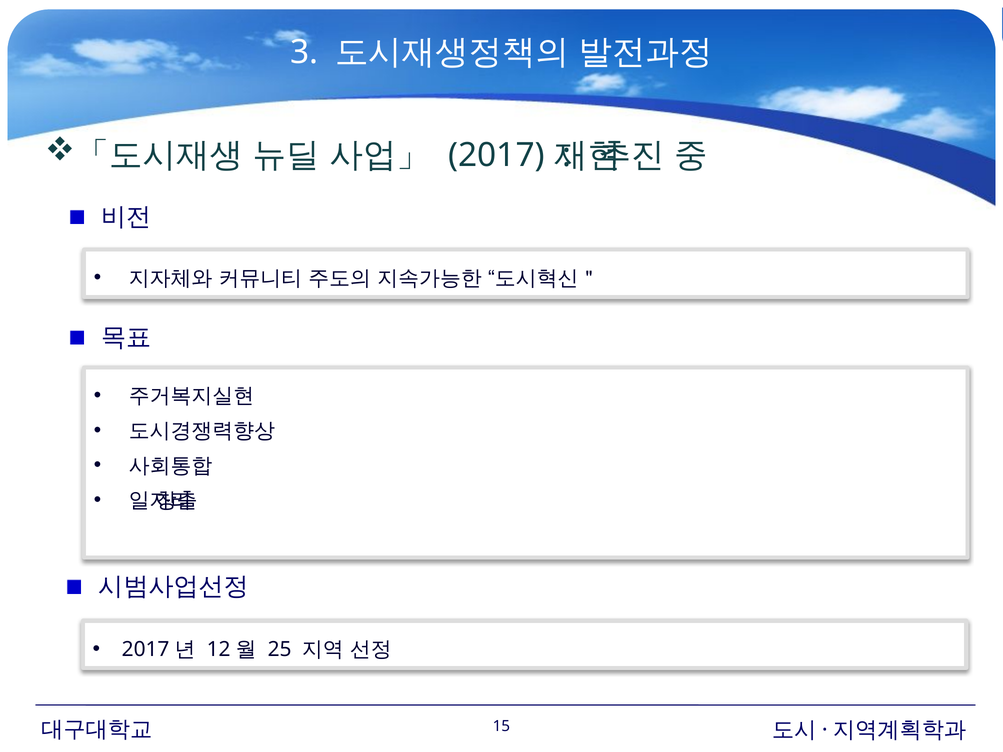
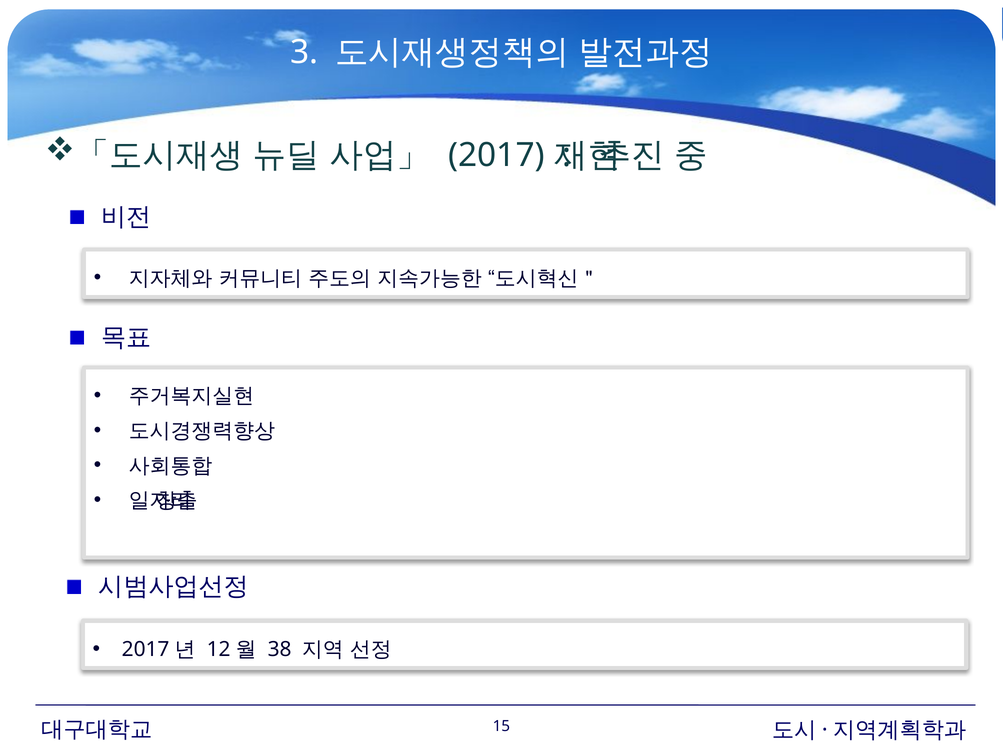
25: 25 -> 38
